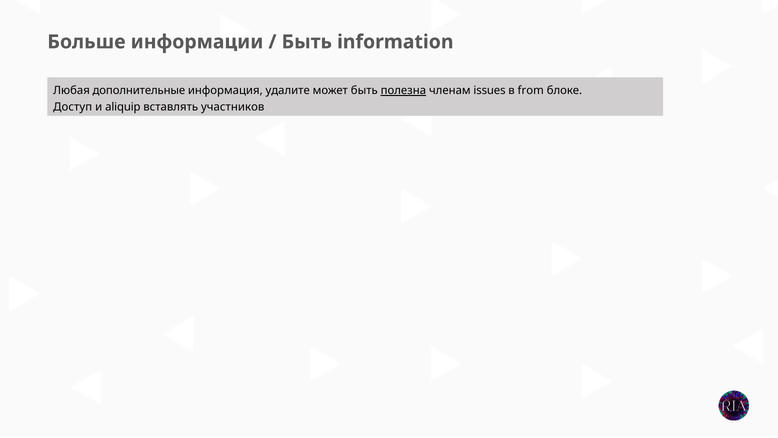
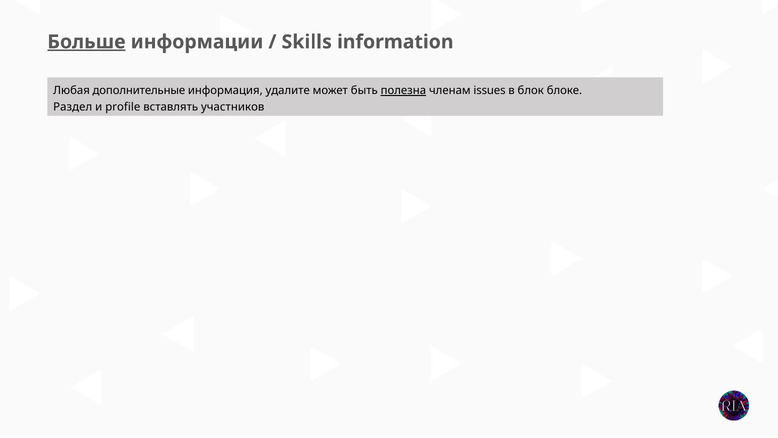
Больше underline: none -> present
Быть at (307, 42): Быть -> Skills
from: from -> блок
Доступ: Доступ -> Раздел
aliquip: aliquip -> profile
